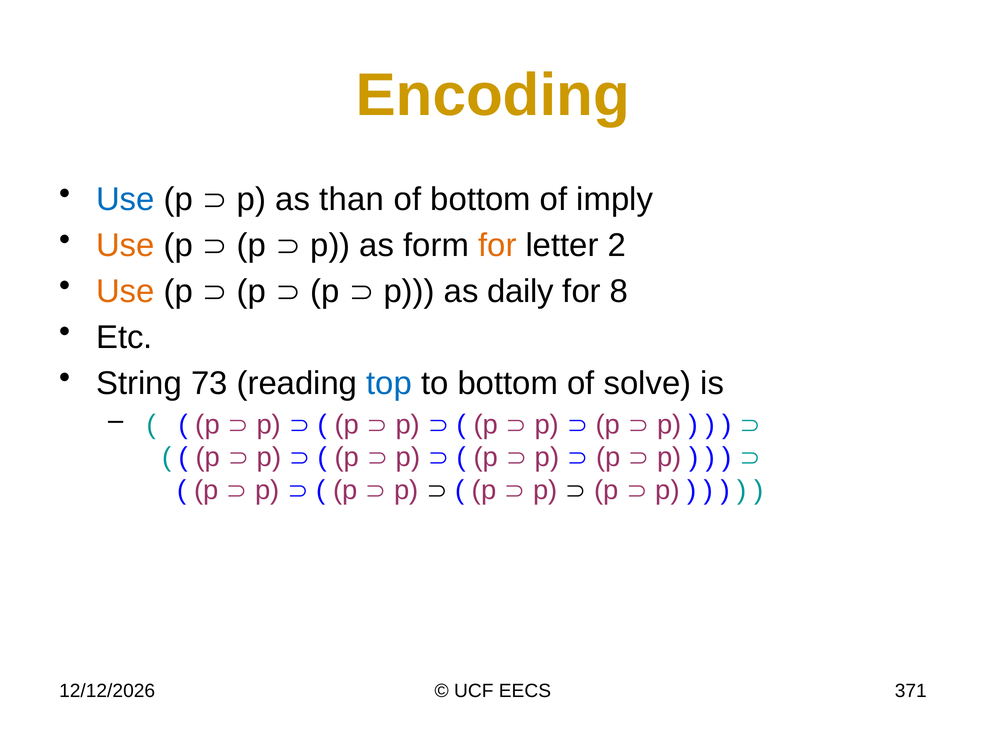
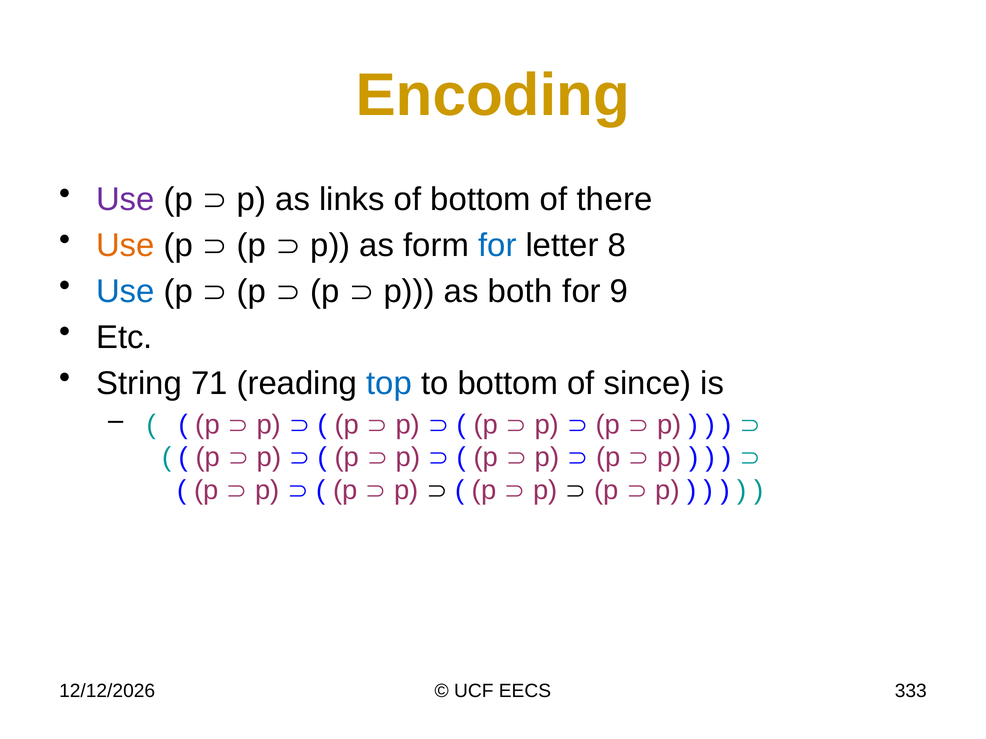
Use at (125, 200) colour: blue -> purple
than: than -> links
imply: imply -> there
for at (497, 246) colour: orange -> blue
2: 2 -> 8
Use at (125, 292) colour: orange -> blue
daily: daily -> both
8: 8 -> 9
73: 73 -> 71
solve: solve -> since
371: 371 -> 333
